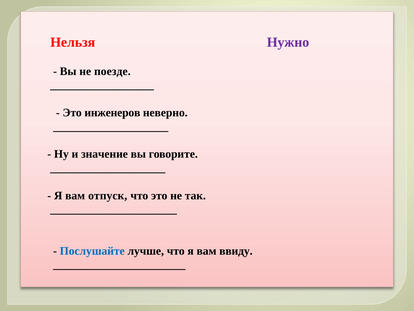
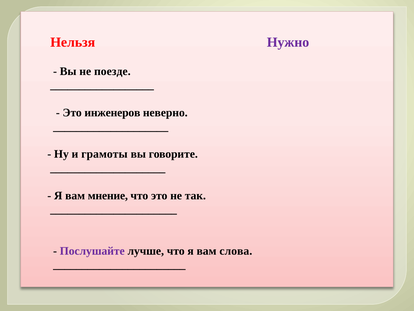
значение: значение -> грамоты
отпуск: отпуск -> мнение
Послушайте colour: blue -> purple
ввиду: ввиду -> слова
